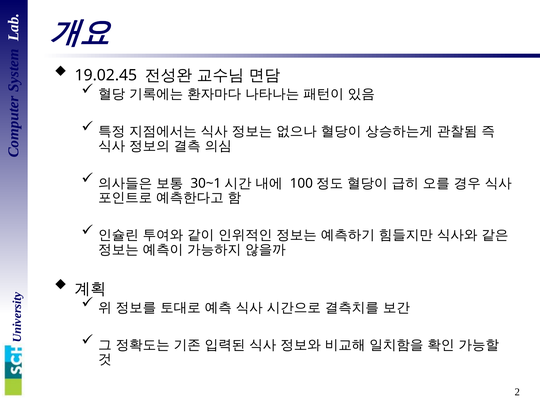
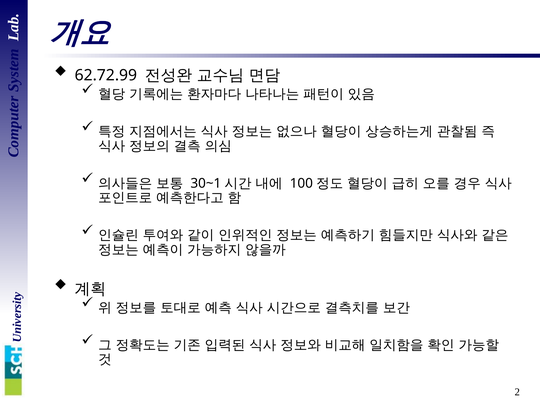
19.02.45: 19.02.45 -> 62.72.99
